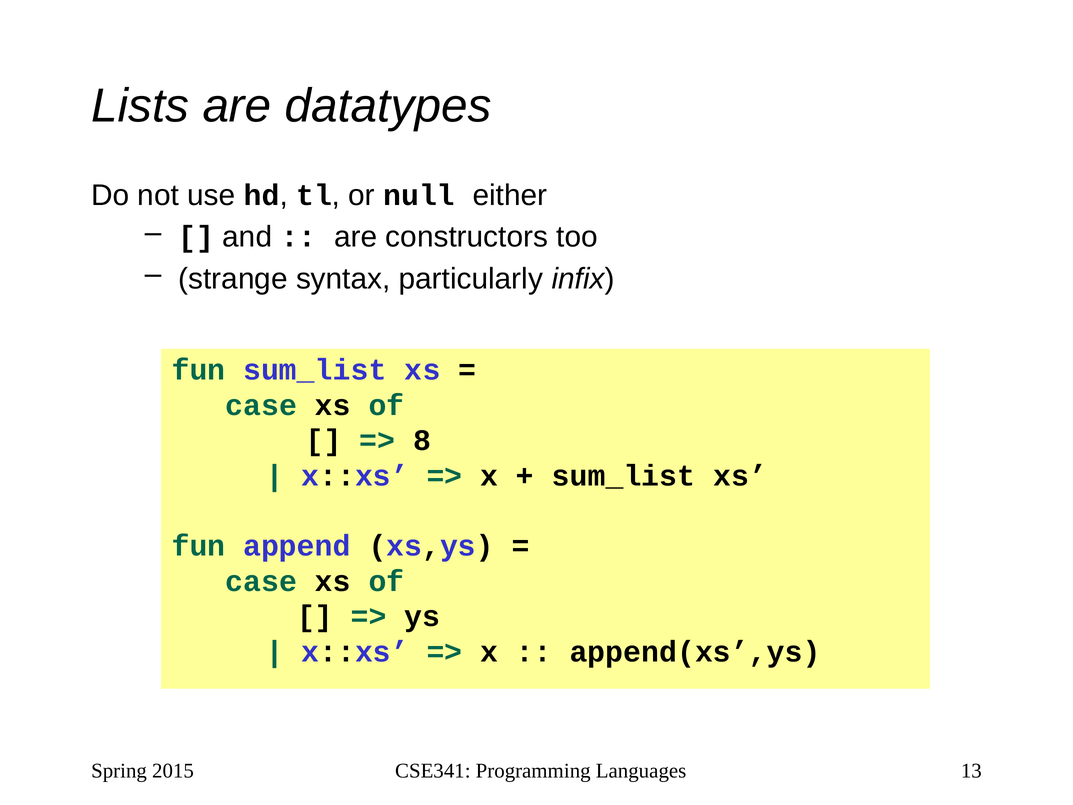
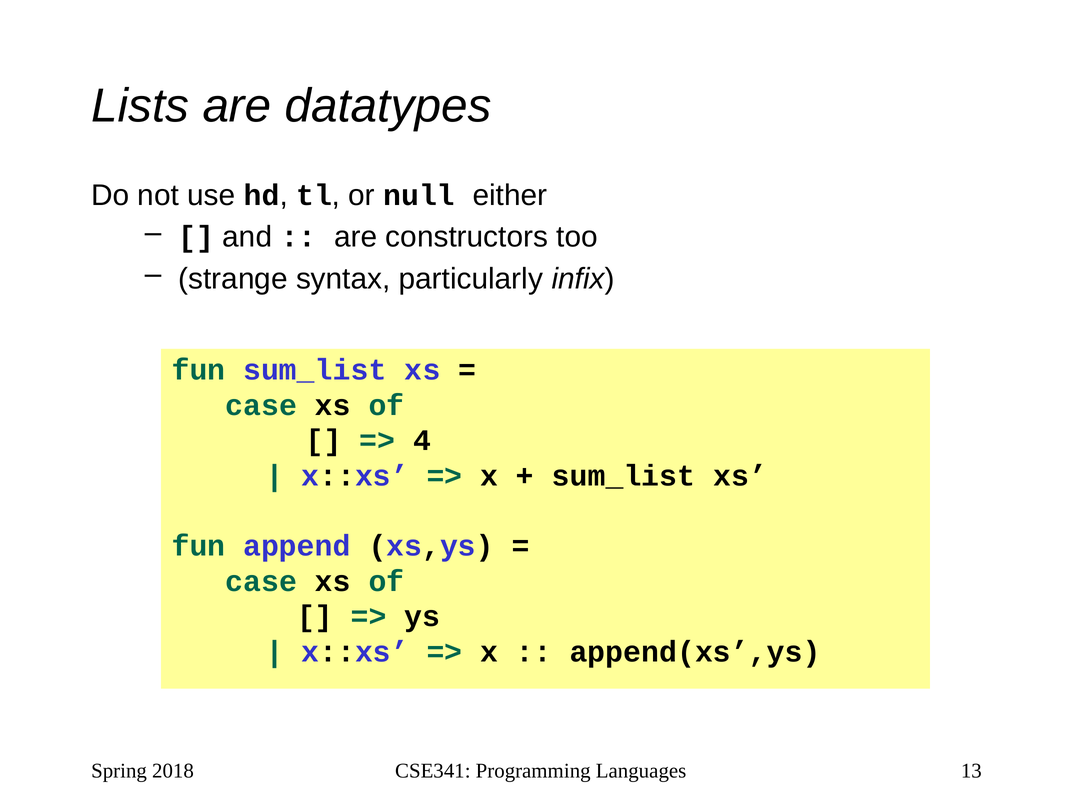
8: 8 -> 4
2015: 2015 -> 2018
